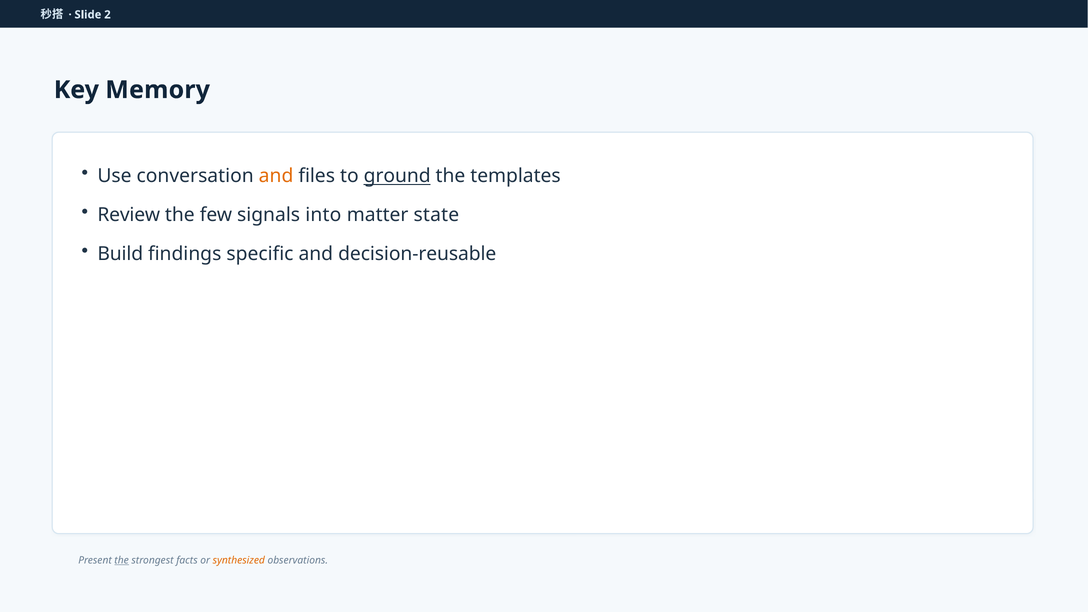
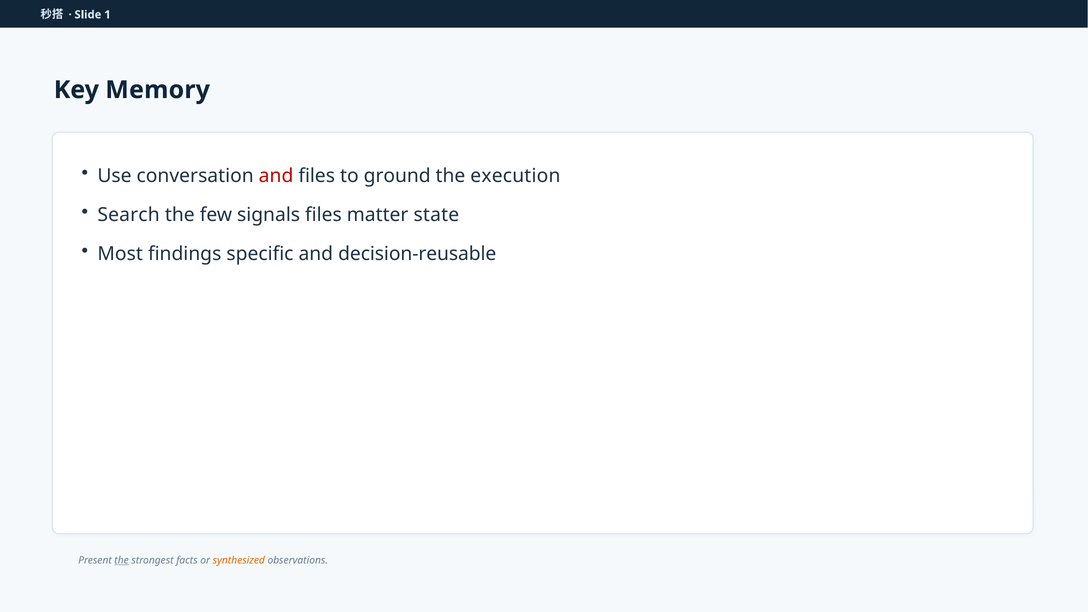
2: 2 -> 1
and at (276, 176) colour: orange -> red
ground underline: present -> none
templates: templates -> execution
Review: Review -> Search
signals into: into -> files
Build: Build -> Most
